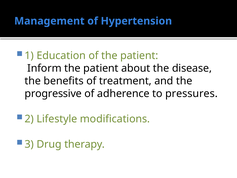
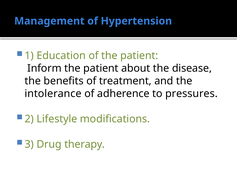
progressive: progressive -> intolerance
